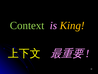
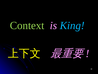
King colour: yellow -> light blue
